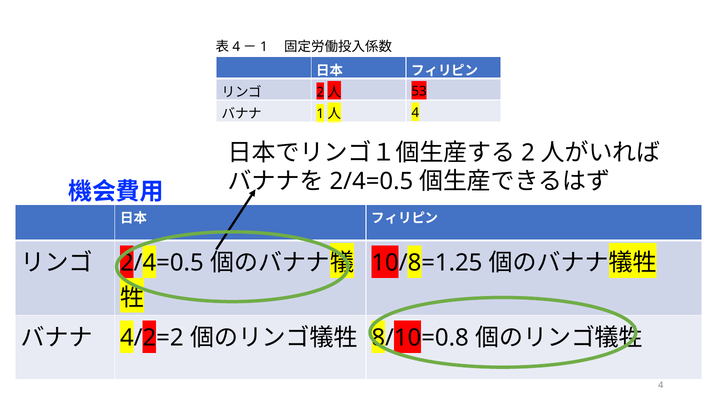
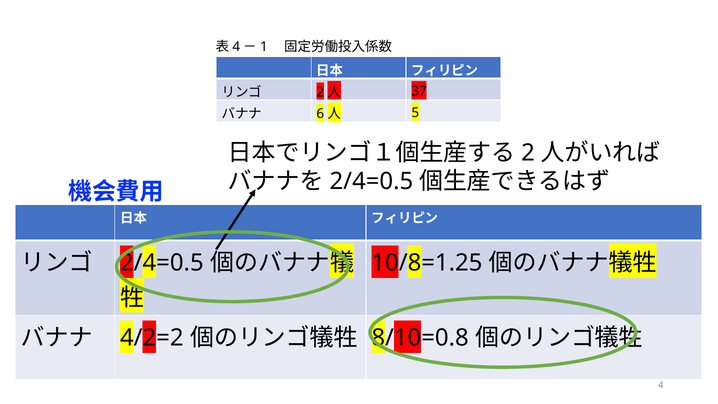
53: 53 -> 37
1: 1 -> 6
4 at (415, 113): 4 -> 5
